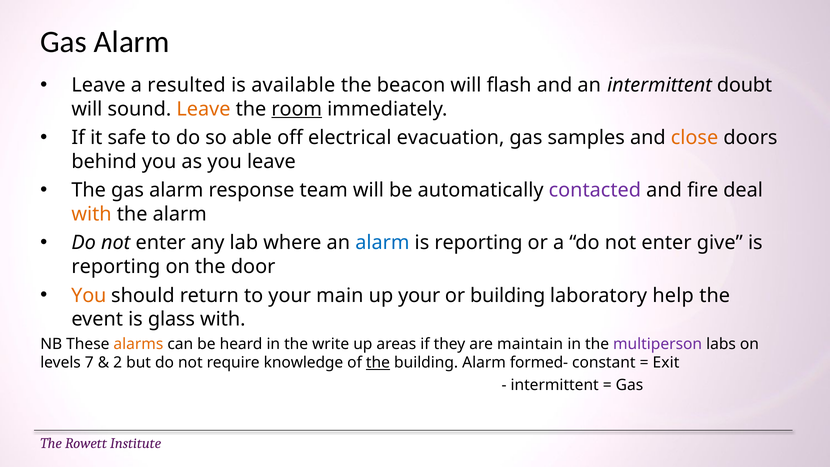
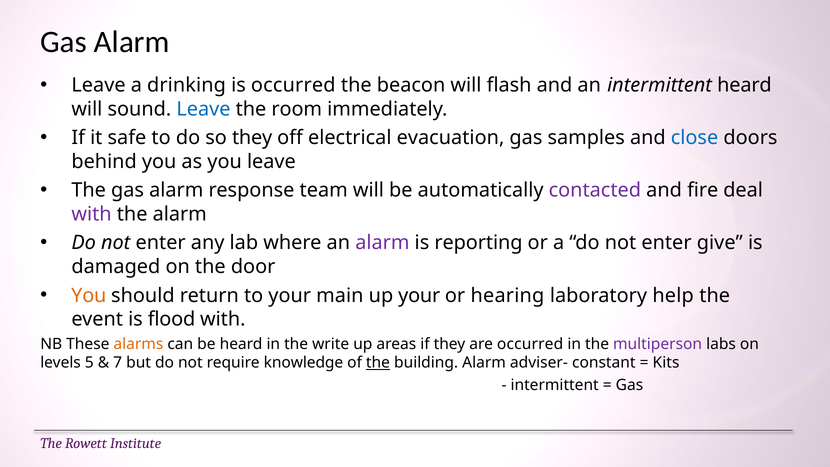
resulted: resulted -> drinking
is available: available -> occurred
intermittent doubt: doubt -> heard
Leave at (203, 109) colour: orange -> blue
room underline: present -> none
so able: able -> they
close colour: orange -> blue
with at (92, 214) colour: orange -> purple
alarm at (382, 243) colour: blue -> purple
reporting at (116, 267): reporting -> damaged
or building: building -> hearing
glass: glass -> flood
are maintain: maintain -> occurred
7: 7 -> 5
2: 2 -> 7
formed-: formed- -> adviser-
Exit: Exit -> Kits
